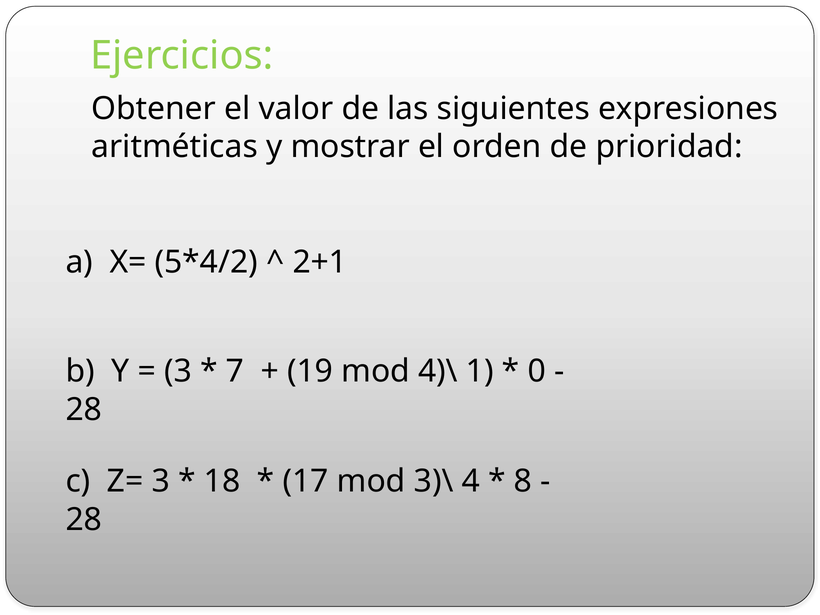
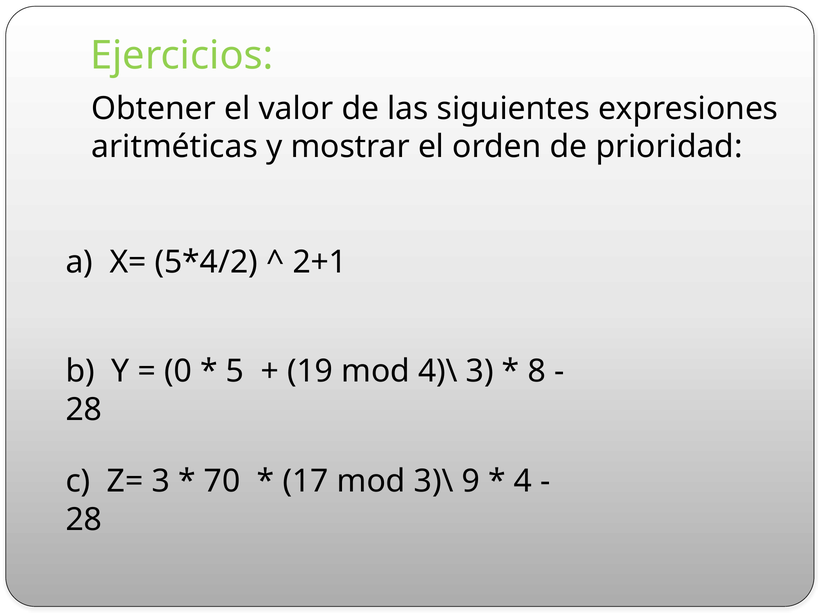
3 at (178, 371): 3 -> 0
7: 7 -> 5
4)\ 1: 1 -> 3
0: 0 -> 8
18: 18 -> 70
4: 4 -> 9
8: 8 -> 4
